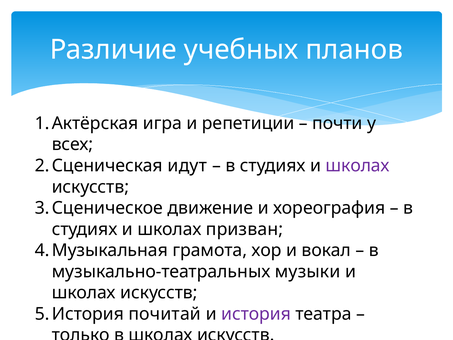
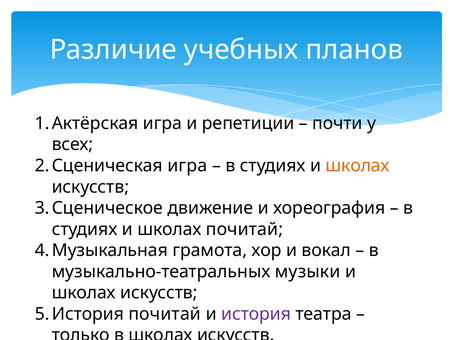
идут at (187, 166): идут -> игра
школах at (358, 166) colour: purple -> orange
школах призван: призван -> почитай
